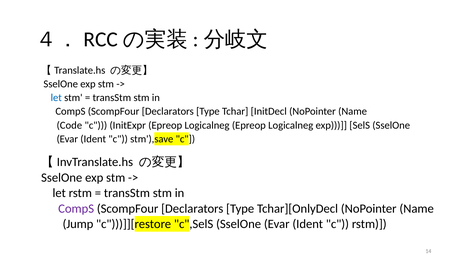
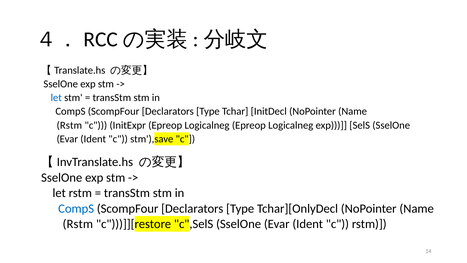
Code at (69, 125): Code -> Rstm
CompS at (76, 208) colour: purple -> blue
Jump at (78, 224): Jump -> Rstm
